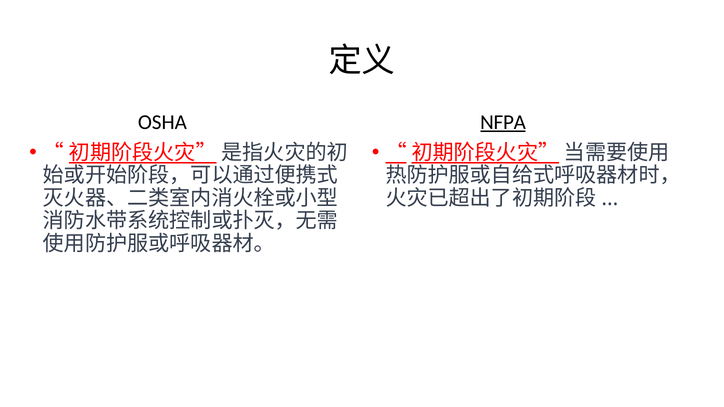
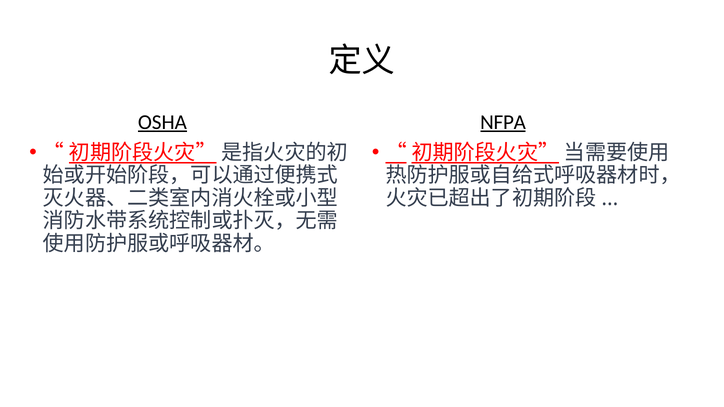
OSHA underline: none -> present
